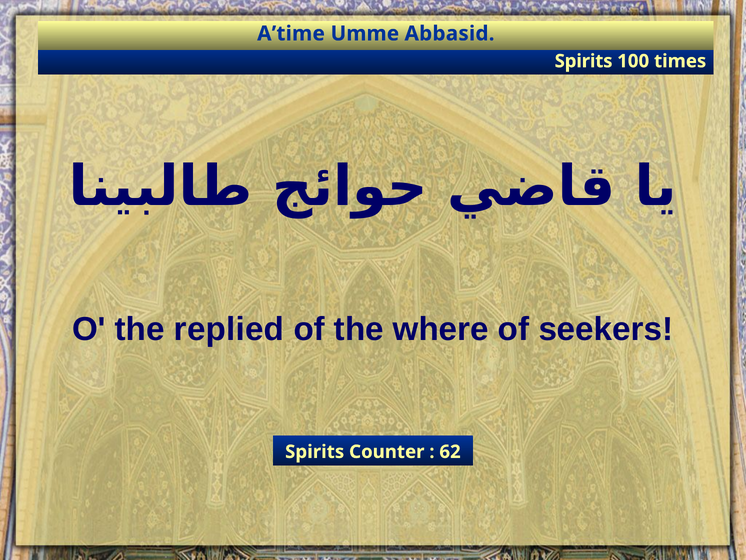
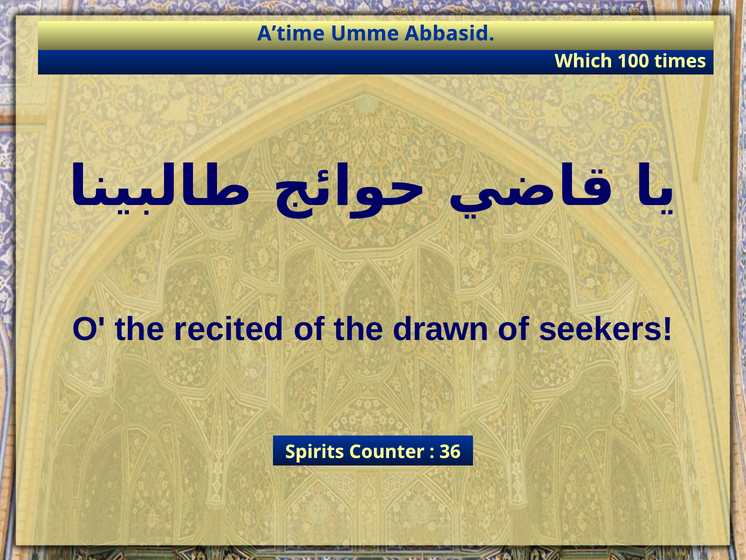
Spirits at (584, 61): Spirits -> Which
replied: replied -> recited
where: where -> drawn
62: 62 -> 36
